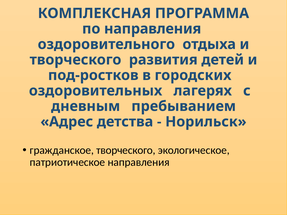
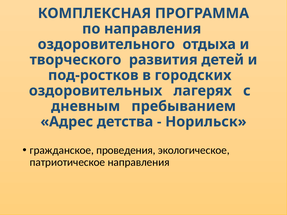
гражданское творческого: творческого -> проведения
